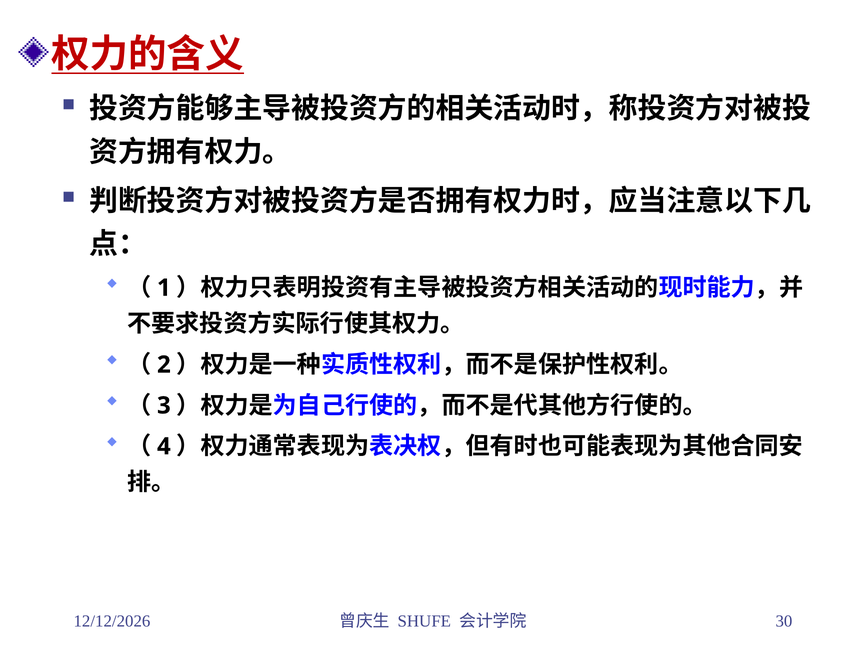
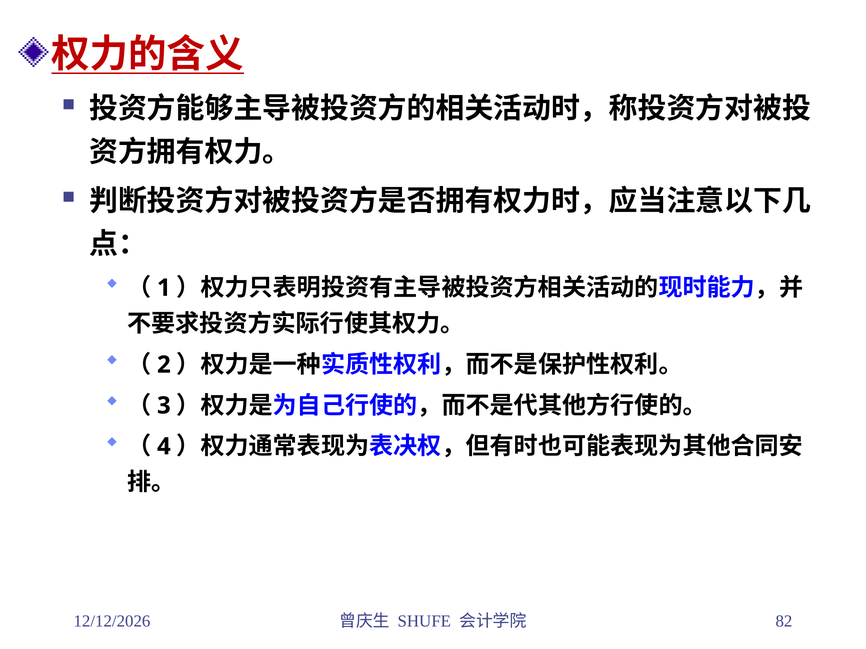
30: 30 -> 82
